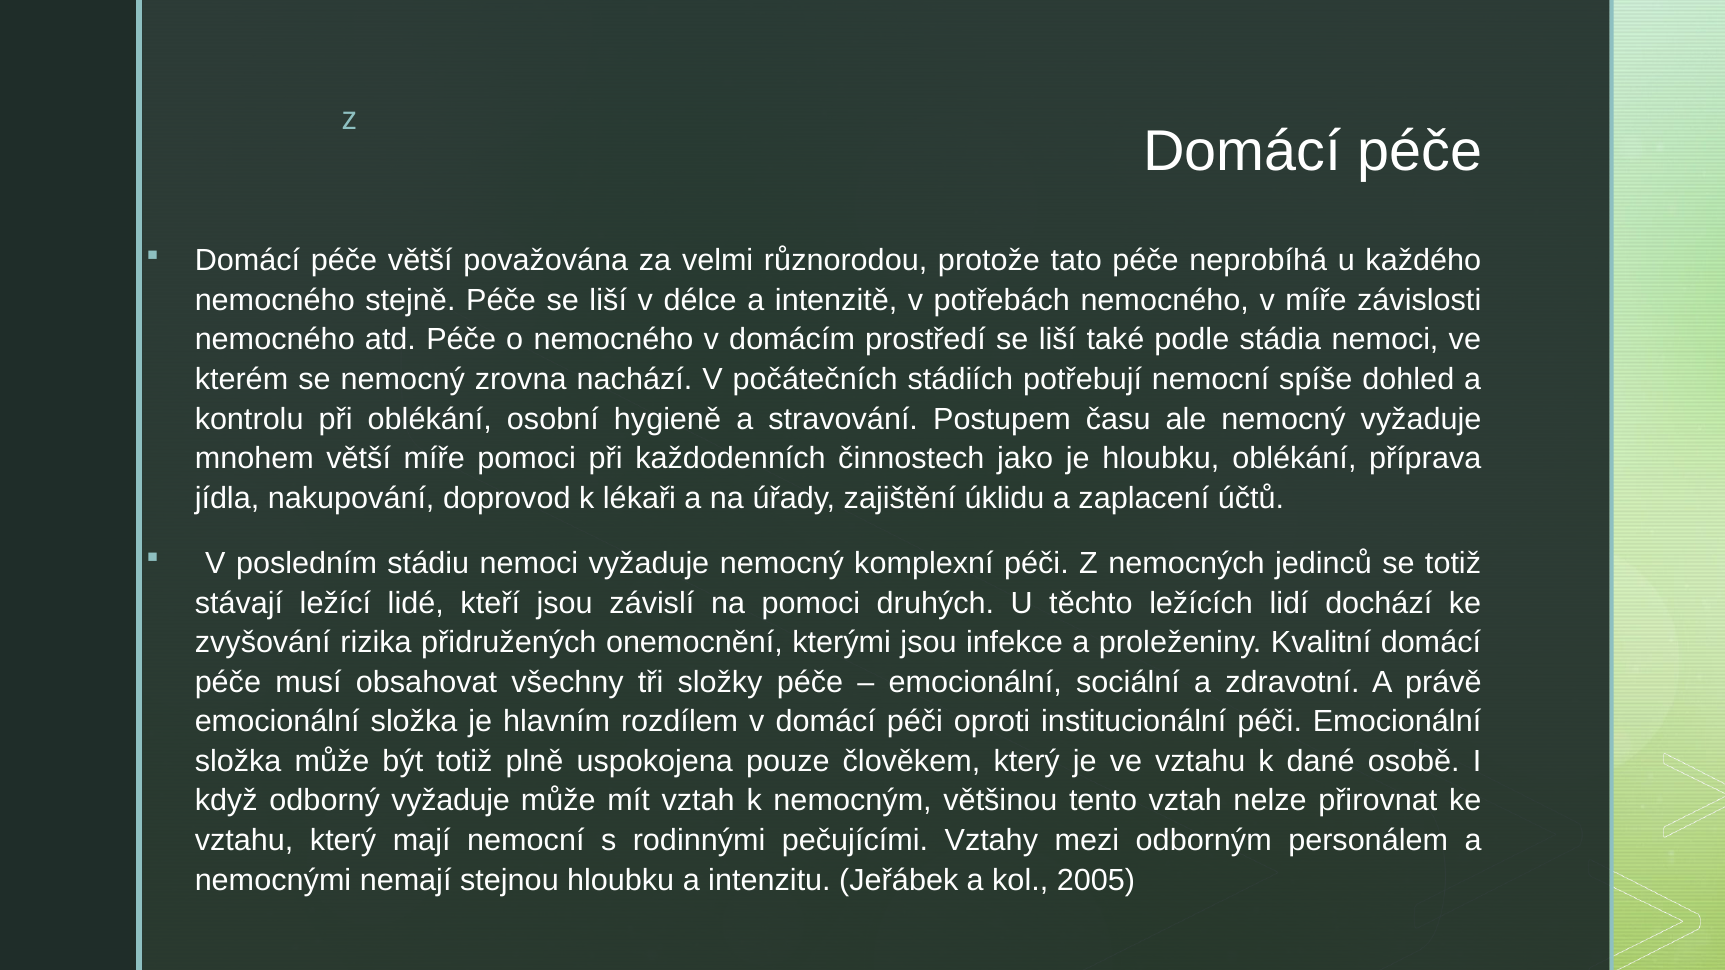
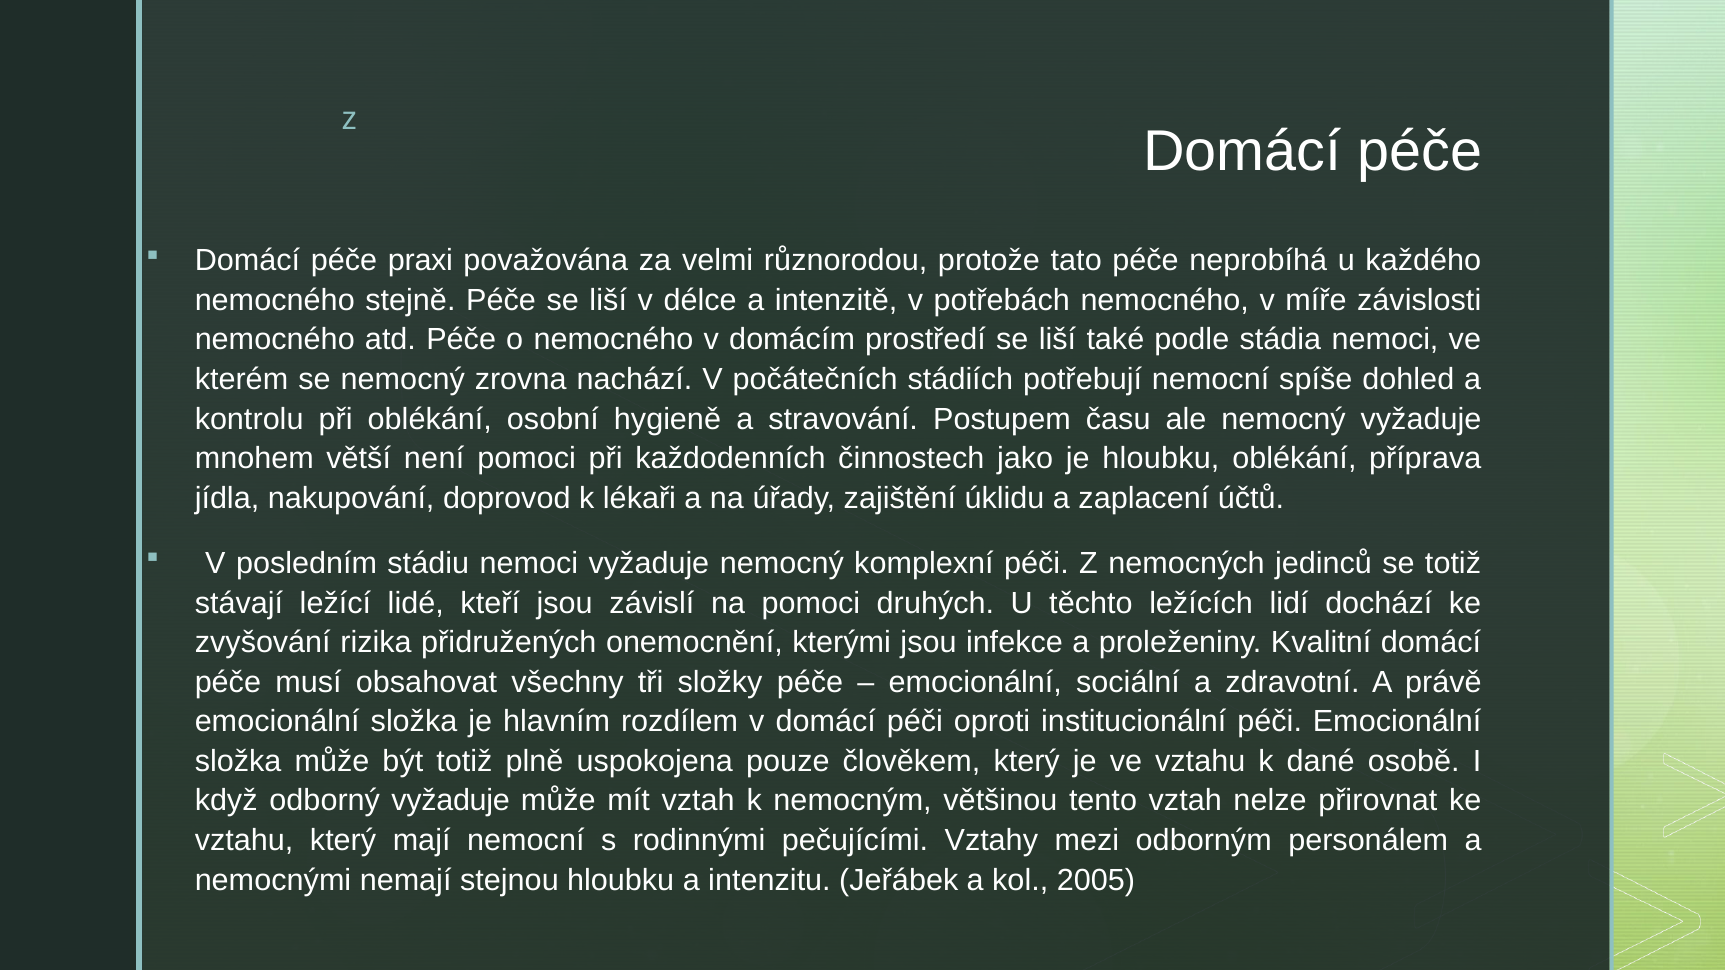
péče větší: větší -> praxi
větší míře: míře -> není
